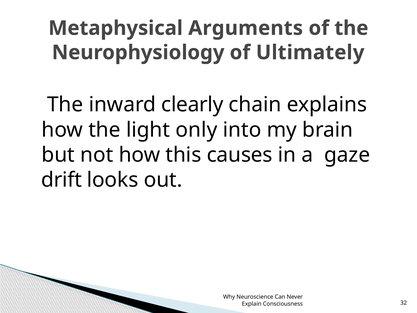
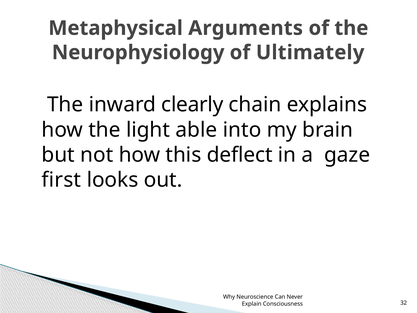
only: only -> able
causes: causes -> deflect
drift: drift -> first
